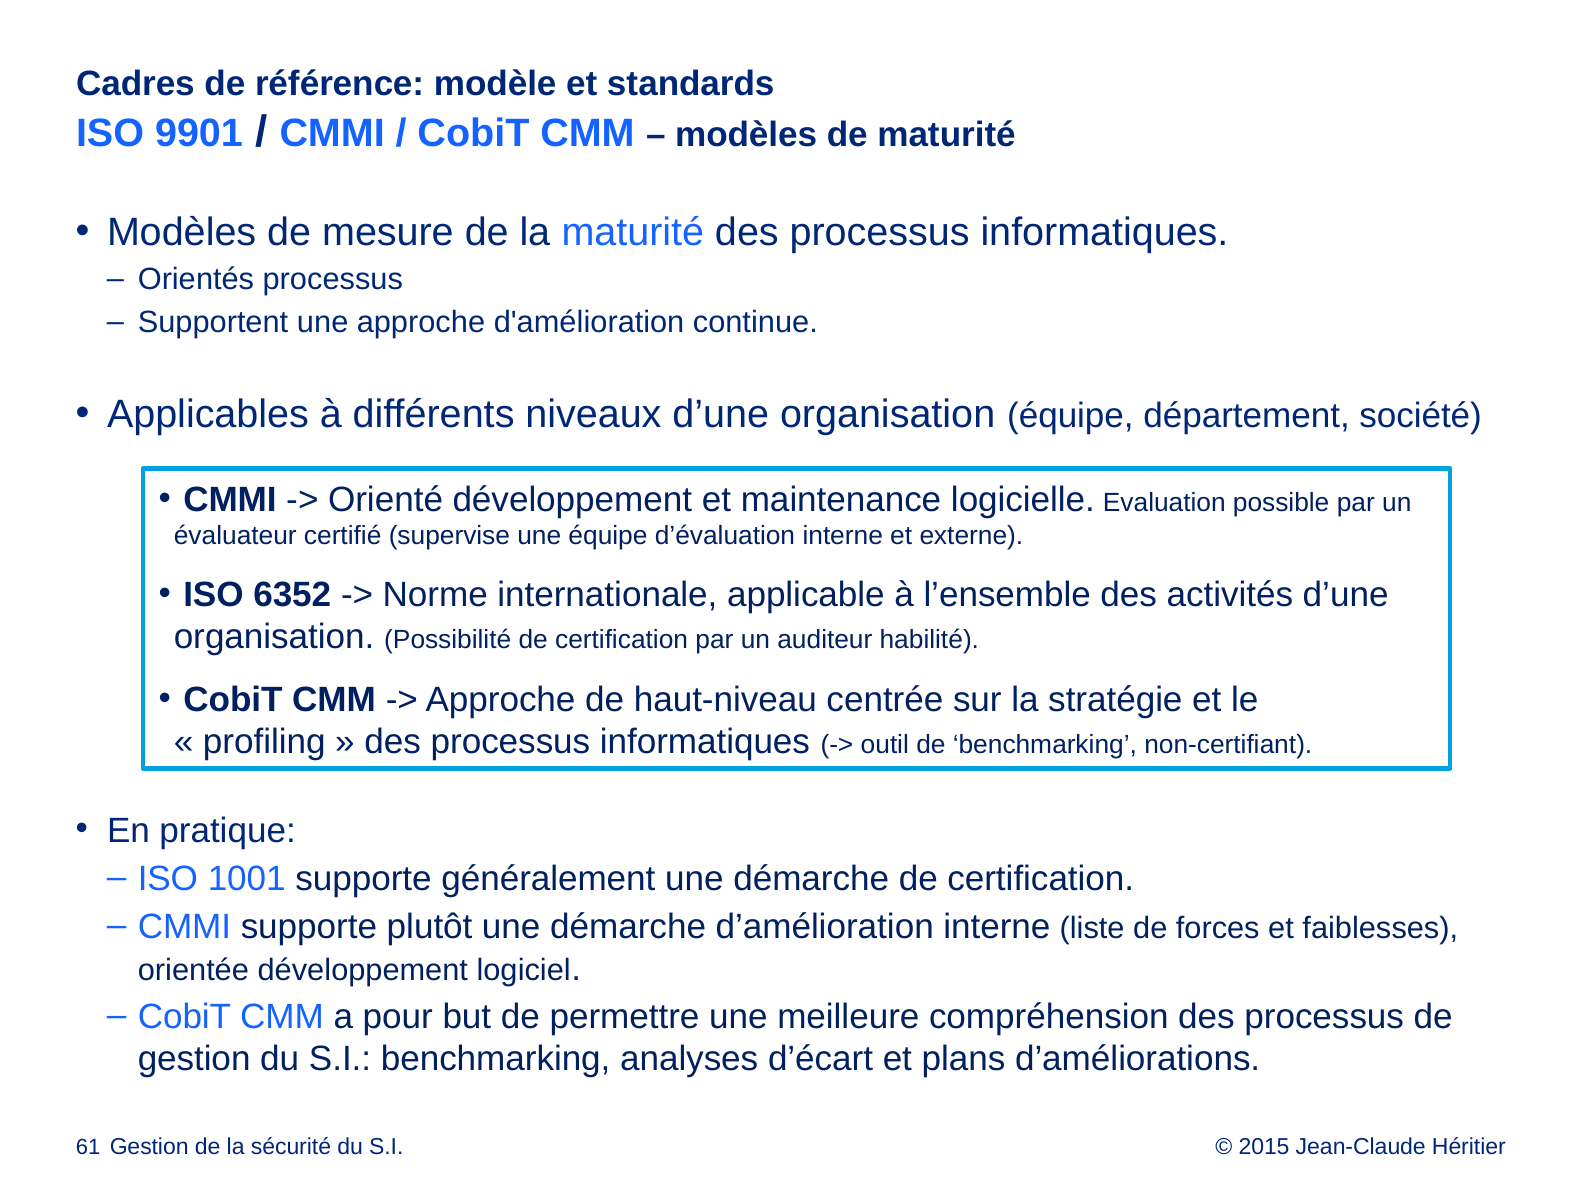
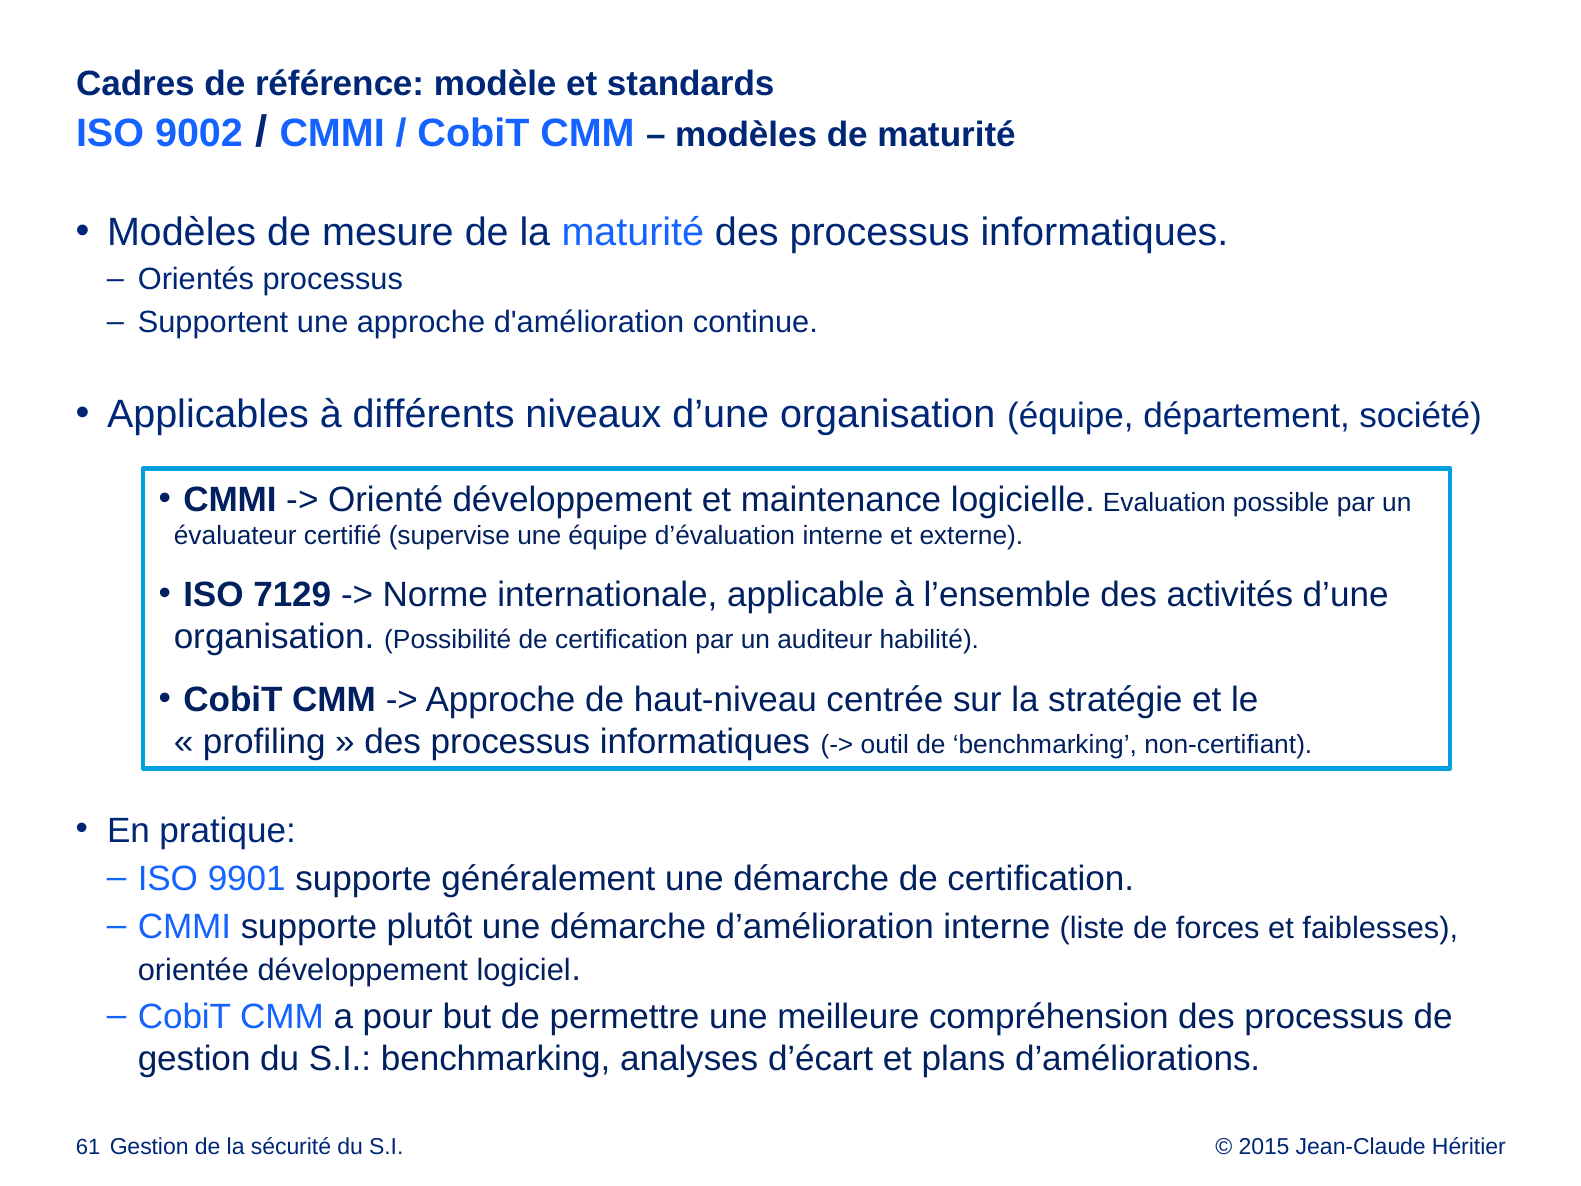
9901: 9901 -> 9002
6352: 6352 -> 7129
1001: 1001 -> 9901
